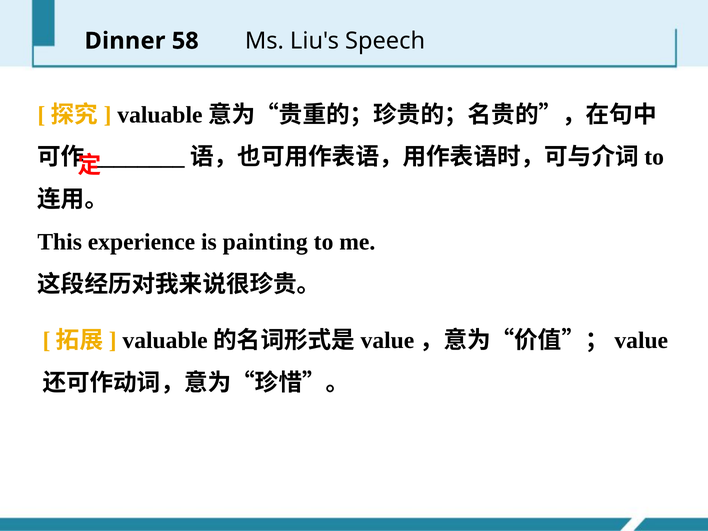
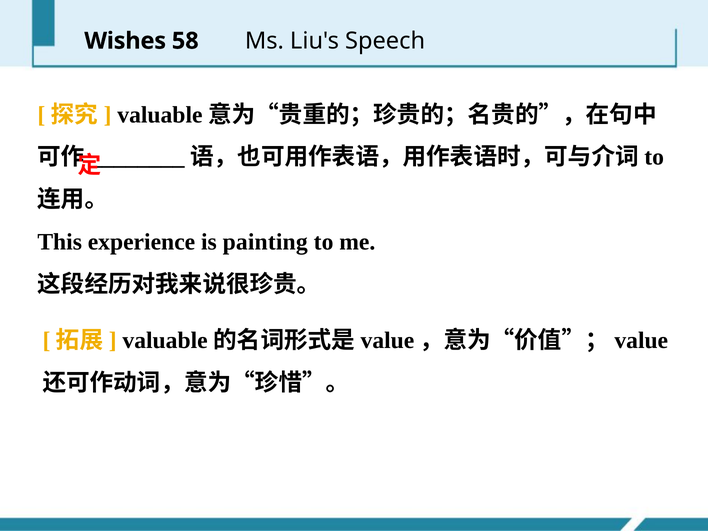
Dinner: Dinner -> Wishes
